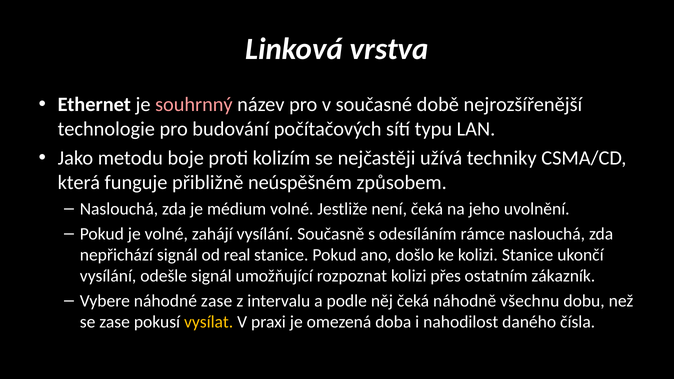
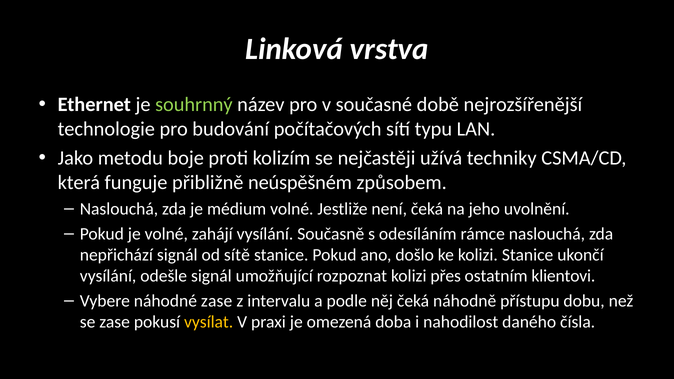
souhrnný colour: pink -> light green
real: real -> sítě
zákazník: zákazník -> klientovi
všechnu: všechnu -> přístupu
